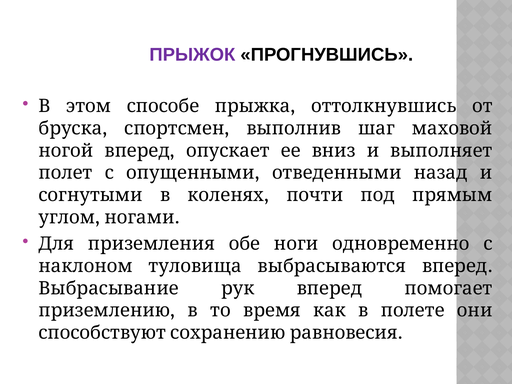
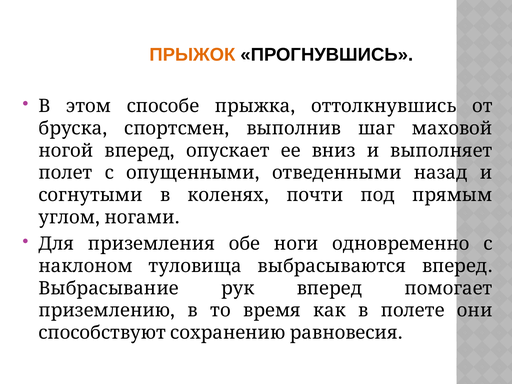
ПРЫЖОК colour: purple -> orange
